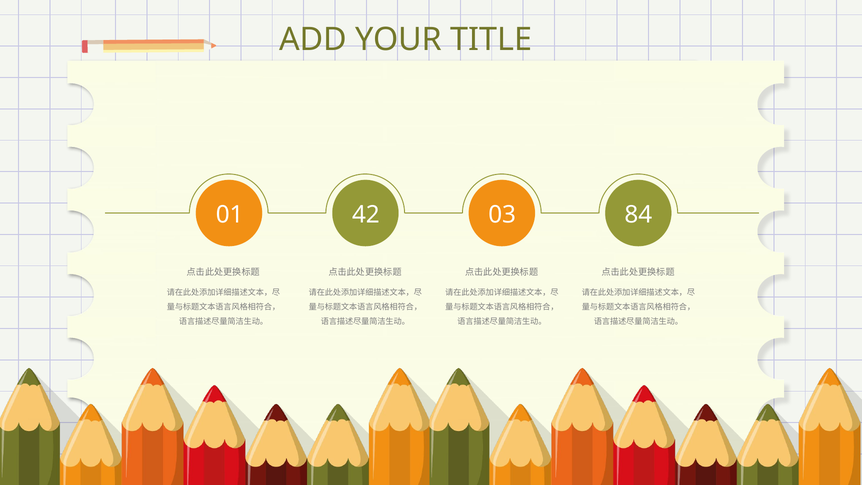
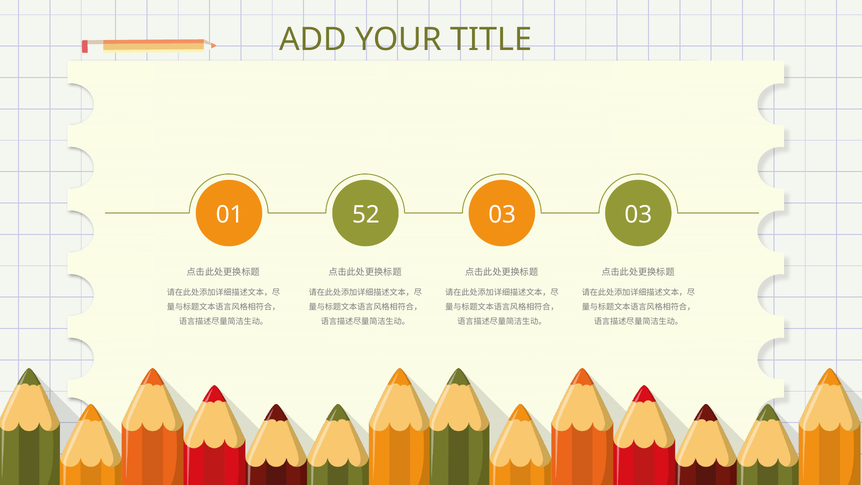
42: 42 -> 52
03 84: 84 -> 03
